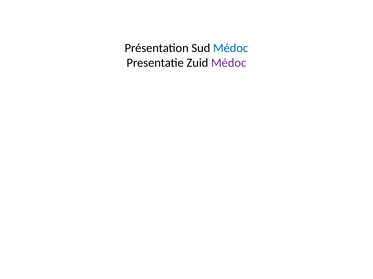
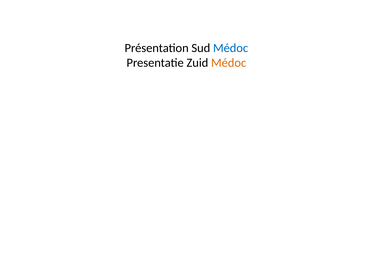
Médoc at (229, 63) colour: purple -> orange
